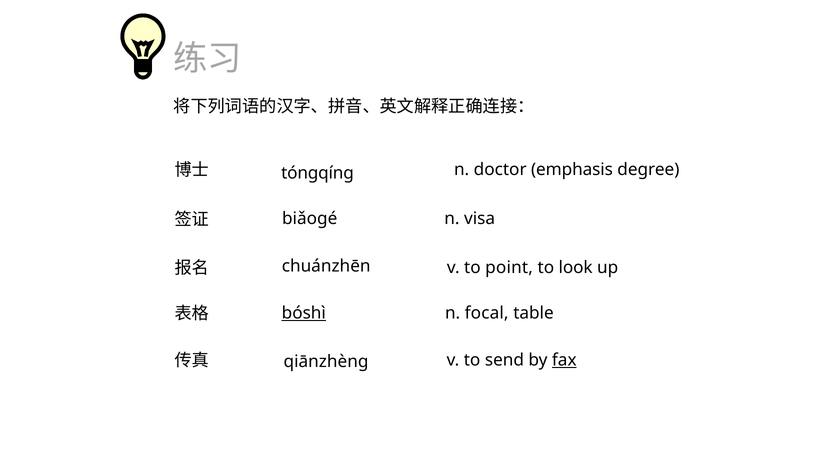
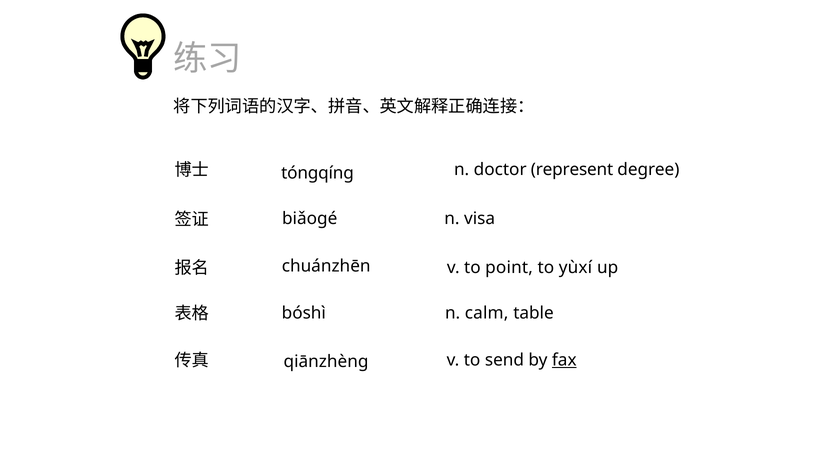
emphasis: emphasis -> represent
look: look -> yùxí
bóshì underline: present -> none
focal: focal -> calm
